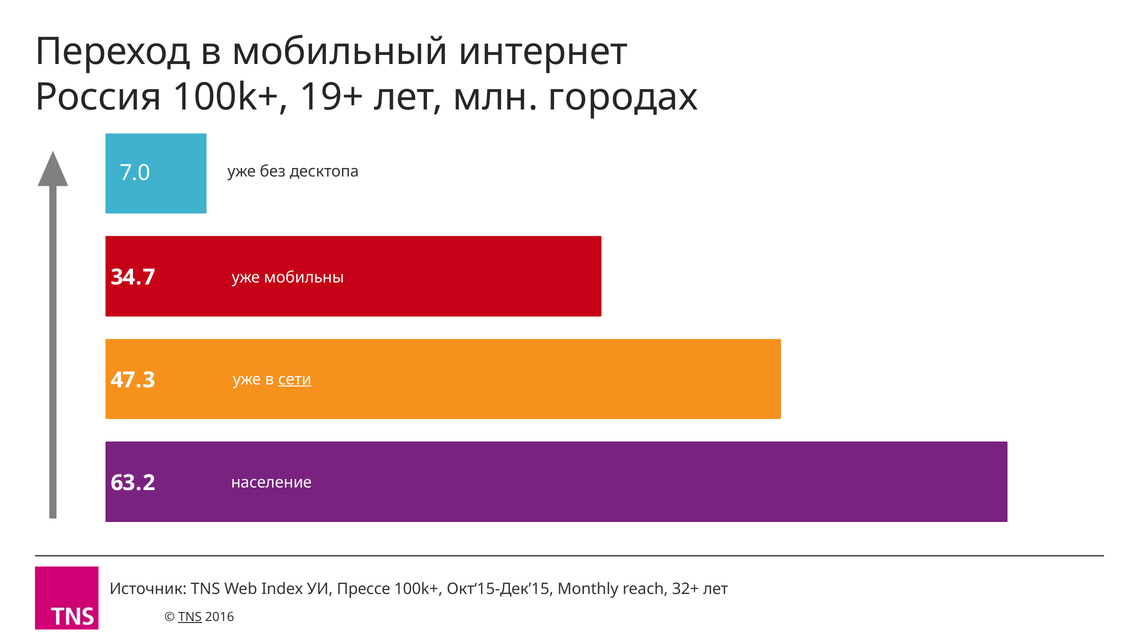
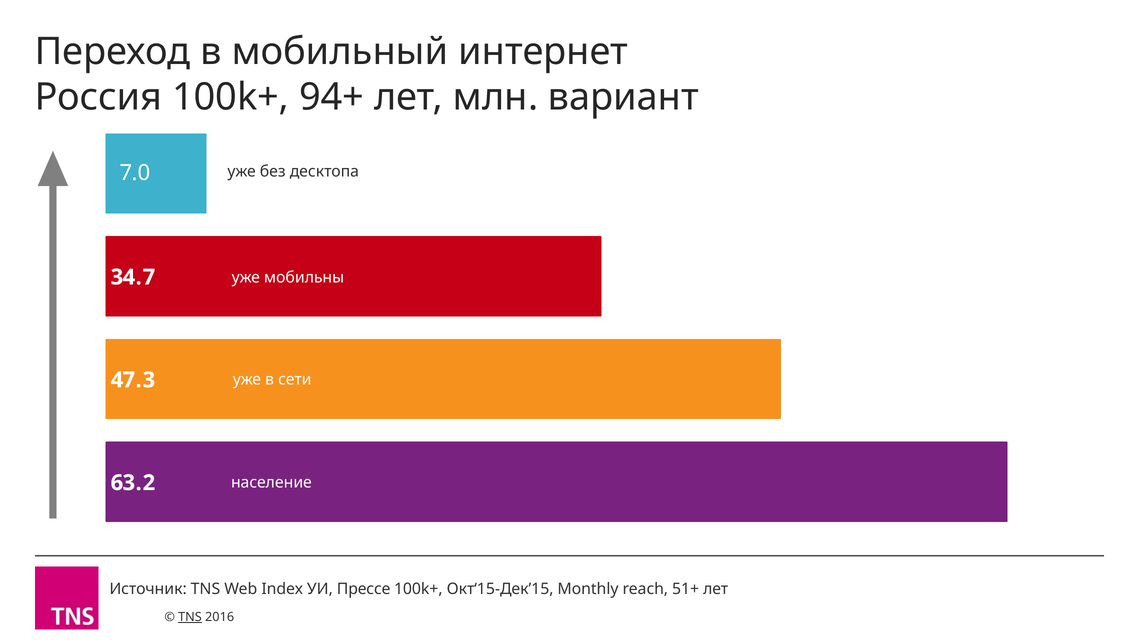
19+: 19+ -> 94+
городах: городах -> вариант
сети underline: present -> none
32+: 32+ -> 51+
